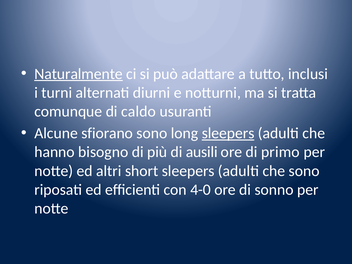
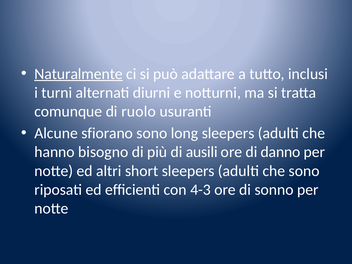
caldo: caldo -> ruolo
sleepers at (228, 133) underline: present -> none
primo: primo -> danno
4-0: 4-0 -> 4-3
